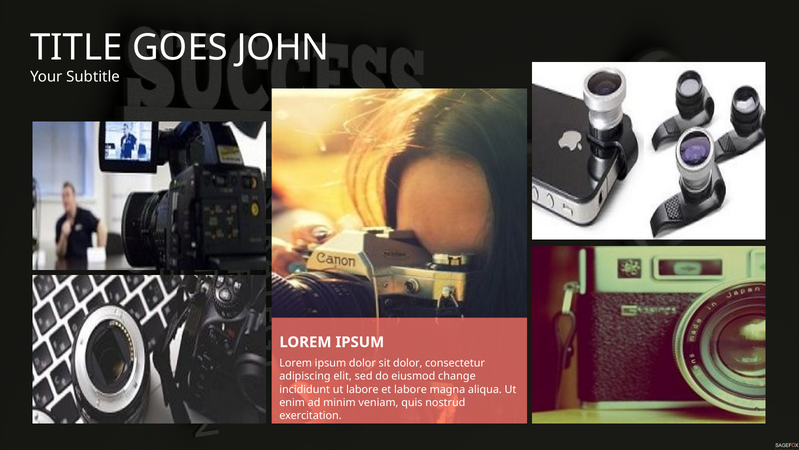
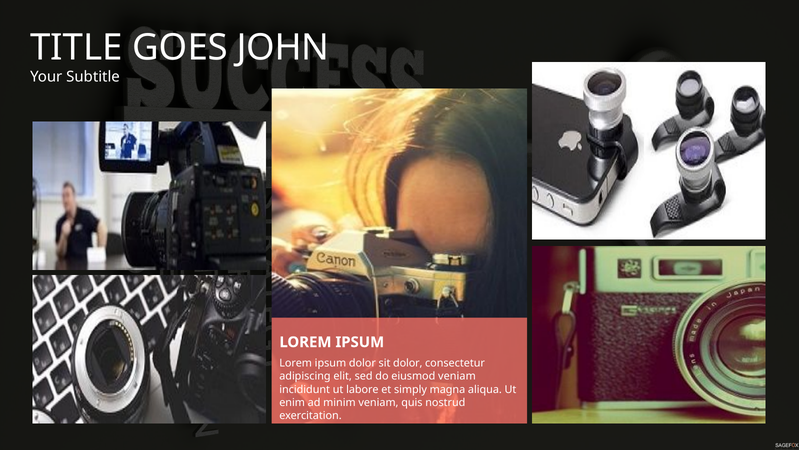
eiusmod change: change -> veniam
et labore: labore -> simply
